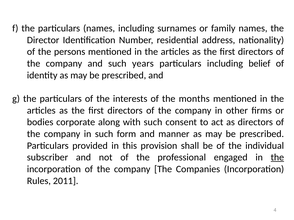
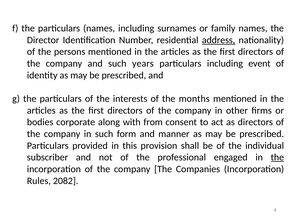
address underline: none -> present
belief: belief -> event
with such: such -> from
2011: 2011 -> 2082
